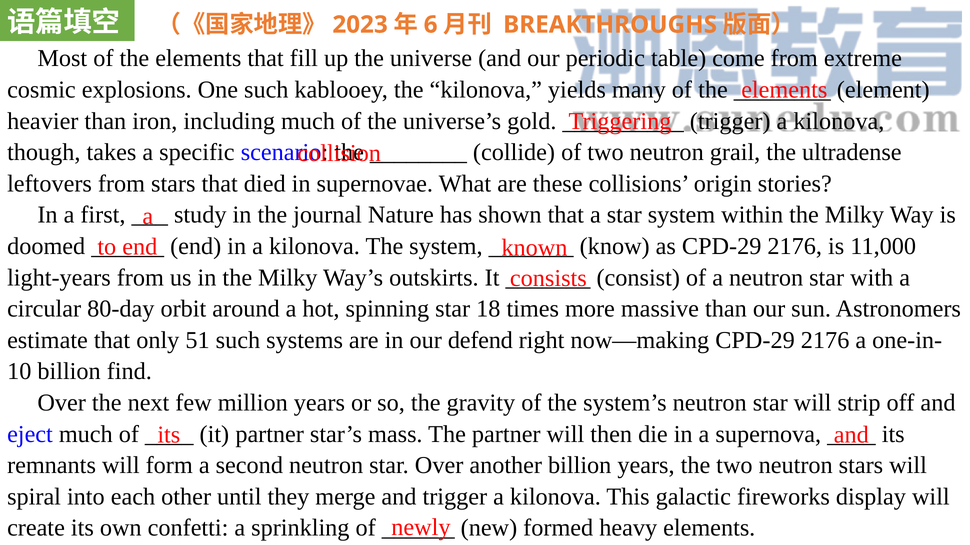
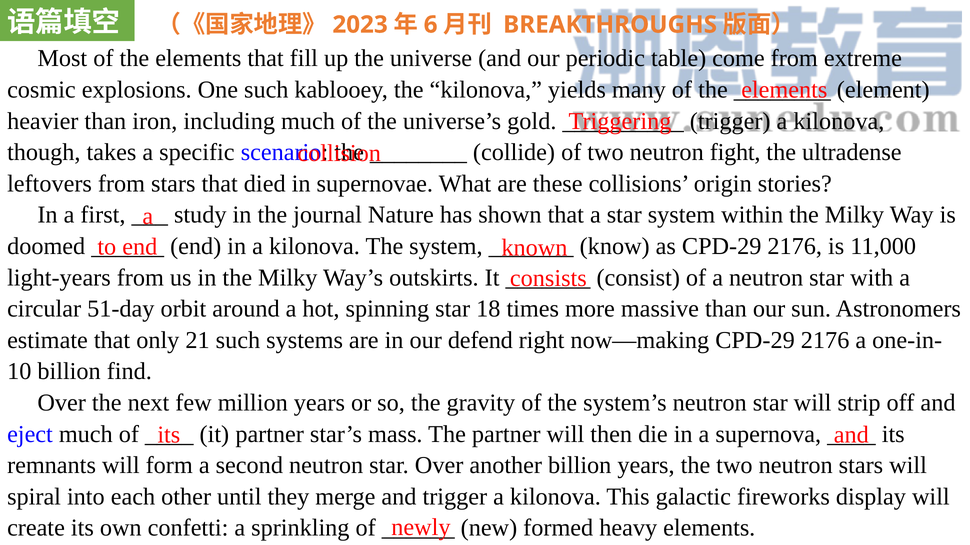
grail: grail -> fight
80-day: 80-day -> 51-day
51: 51 -> 21
